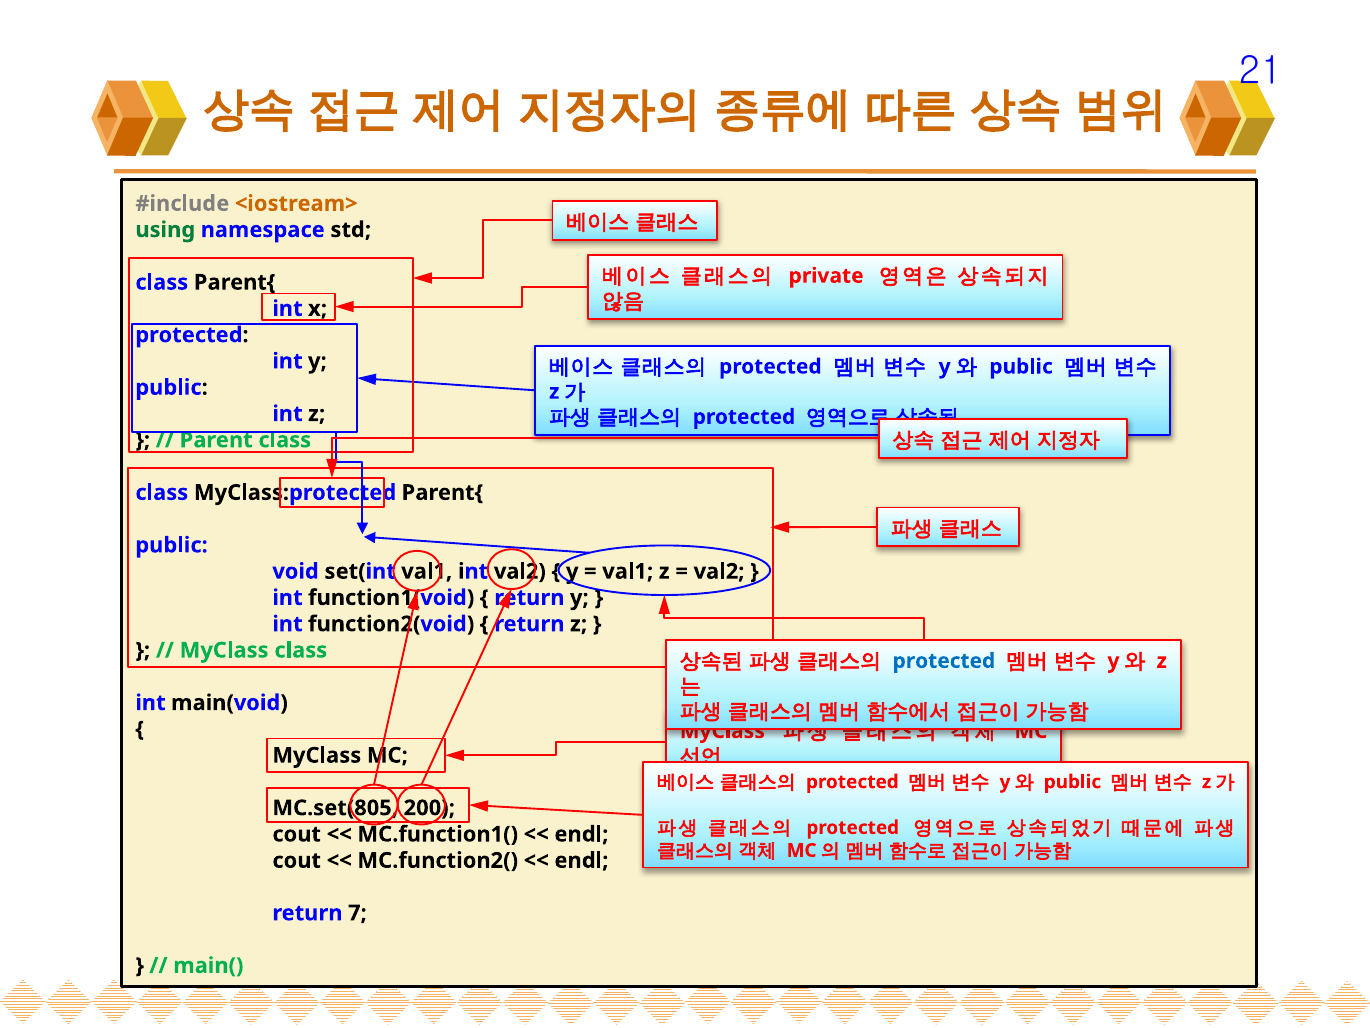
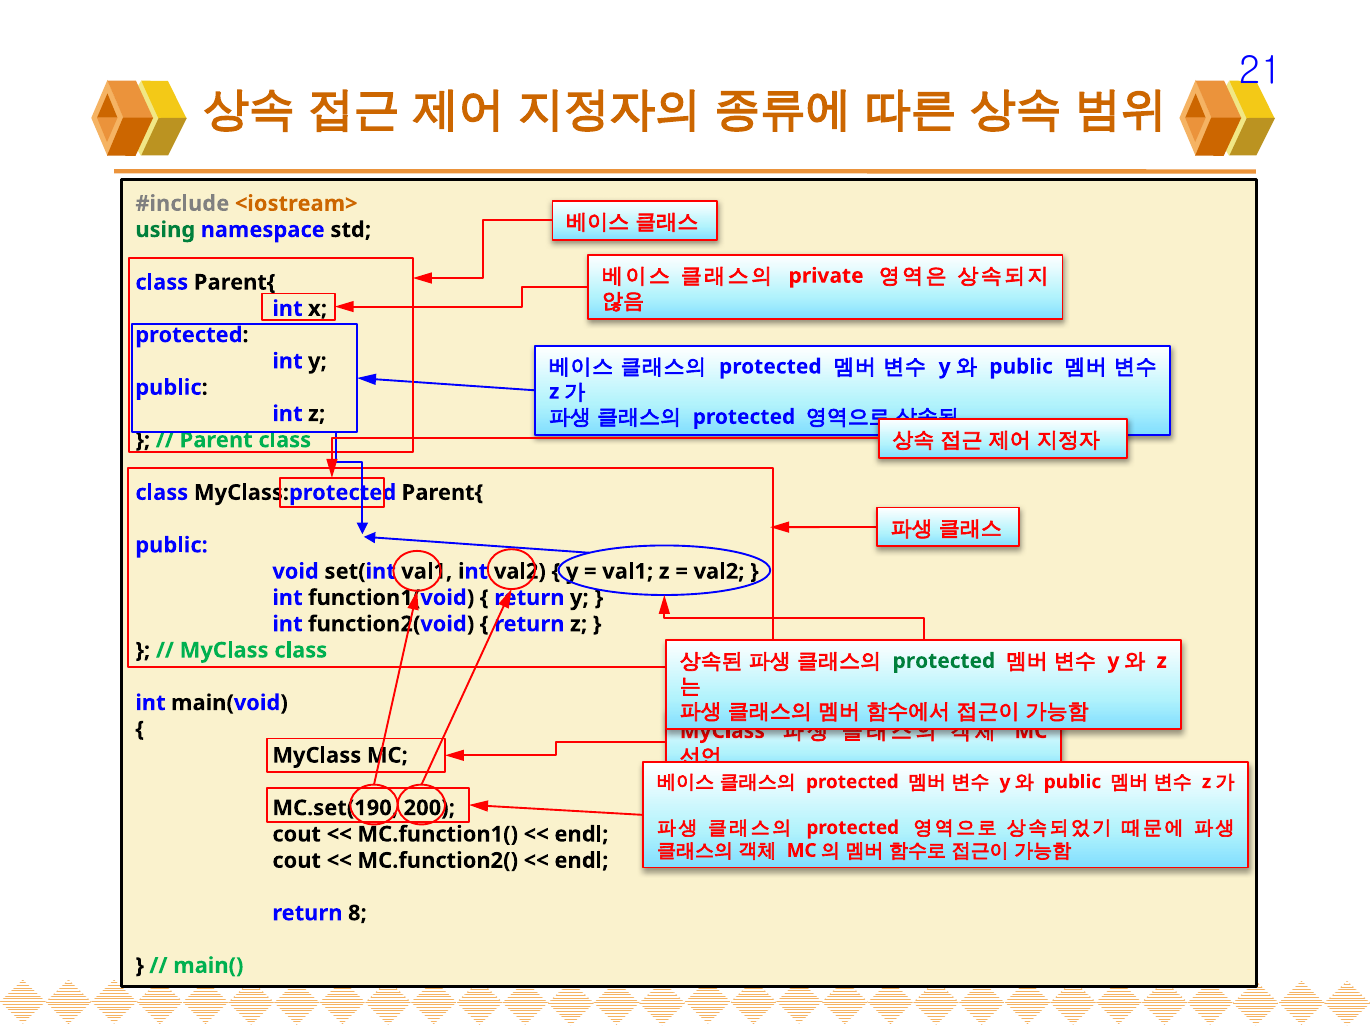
protected at (944, 661) colour: blue -> green
MC.set(805: MC.set(805 -> MC.set(190
7: 7 -> 8
